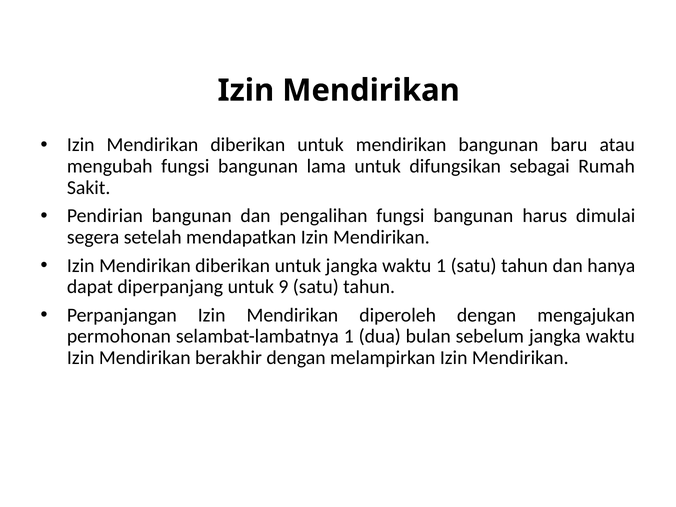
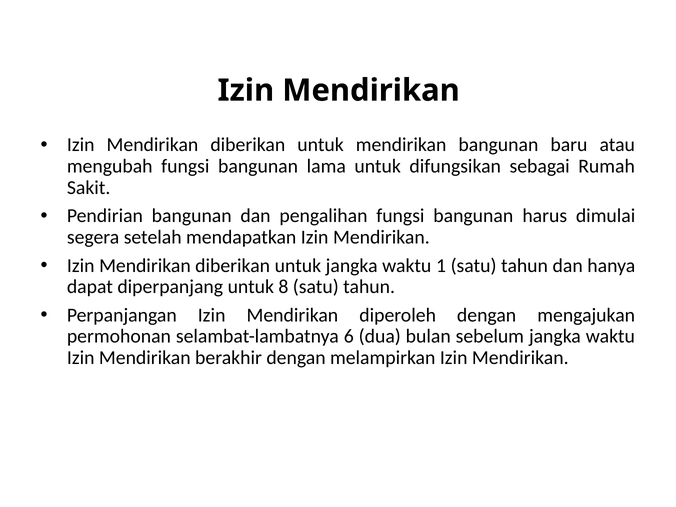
9: 9 -> 8
selambat-lambatnya 1: 1 -> 6
